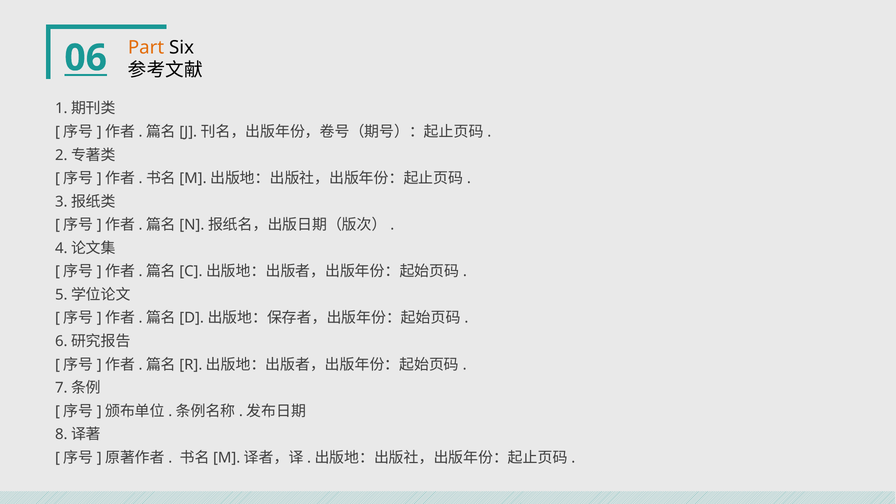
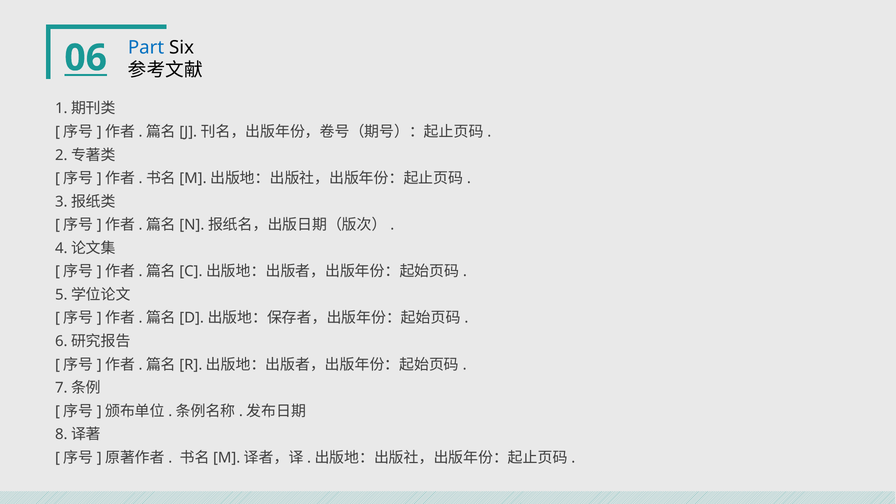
Part colour: orange -> blue
